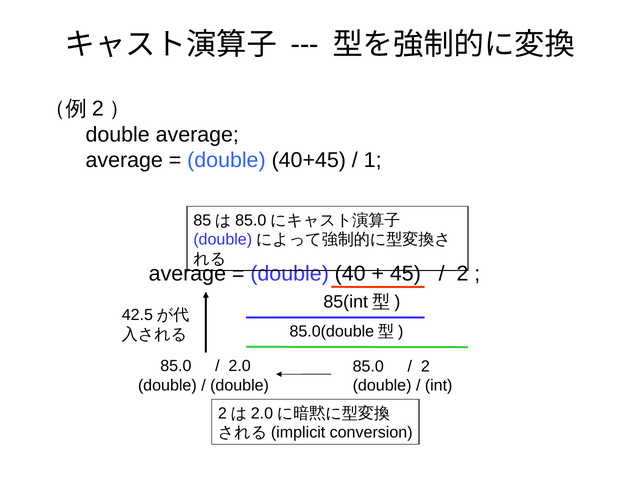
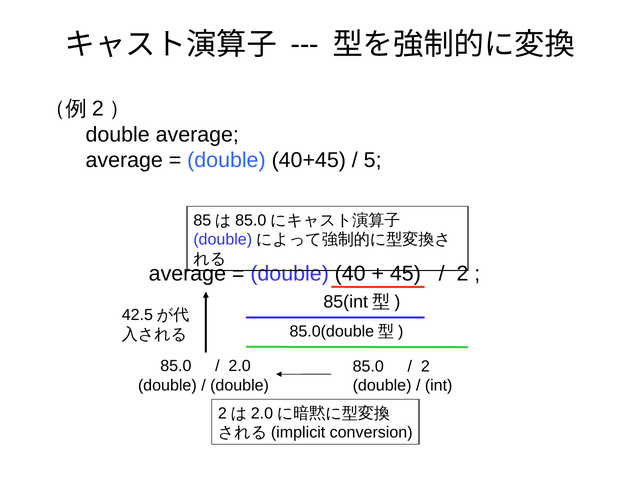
1: 1 -> 5
